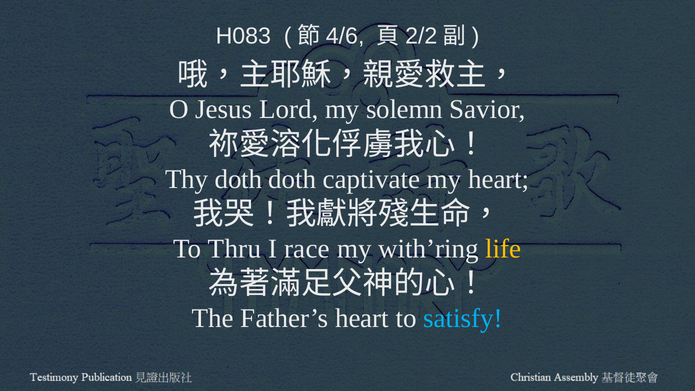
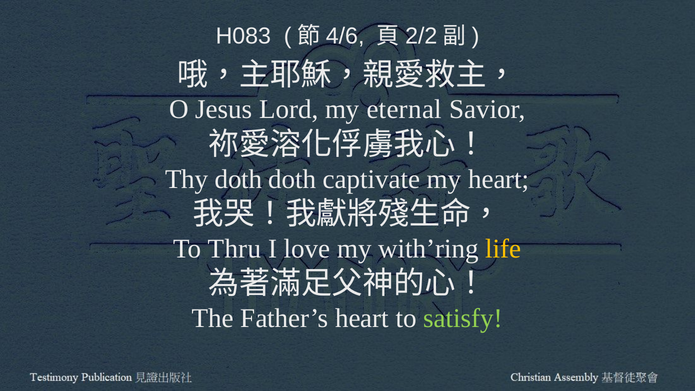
solemn: solemn -> eternal
race: race -> love
satisfy colour: light blue -> light green
